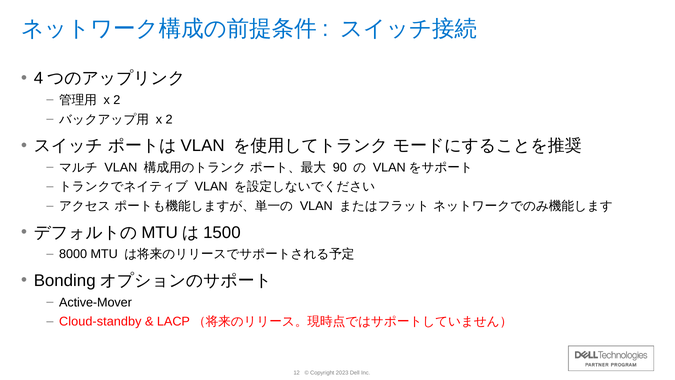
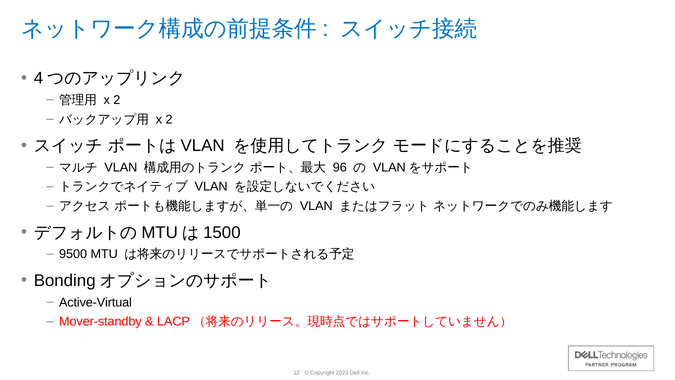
90: 90 -> 96
8000: 8000 -> 9500
Active-Mover: Active-Mover -> Active-Virtual
Cloud-standby: Cloud-standby -> Mover-standby
